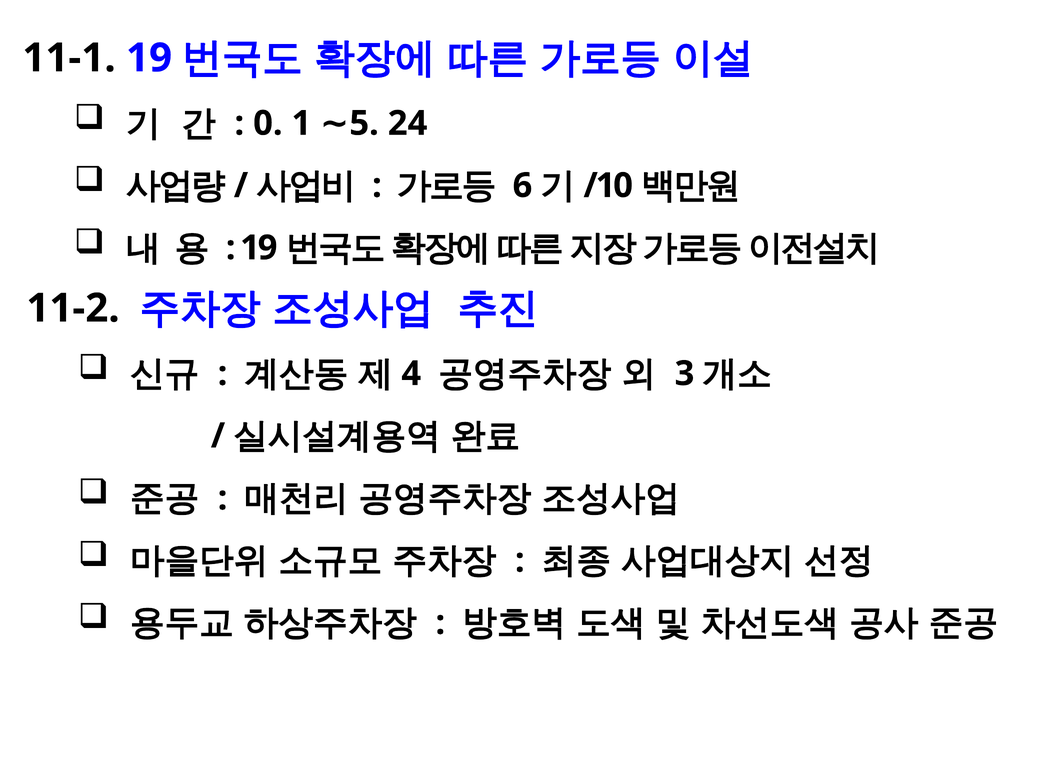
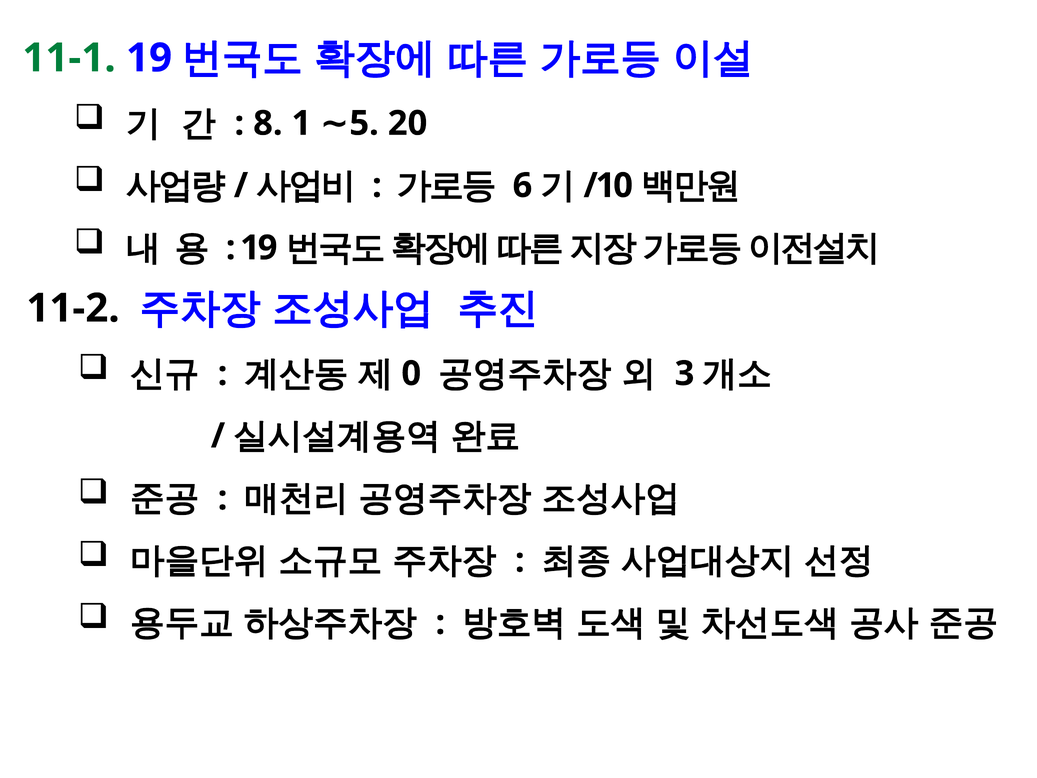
11-1 colour: black -> green
0: 0 -> 8
24: 24 -> 20
4: 4 -> 0
